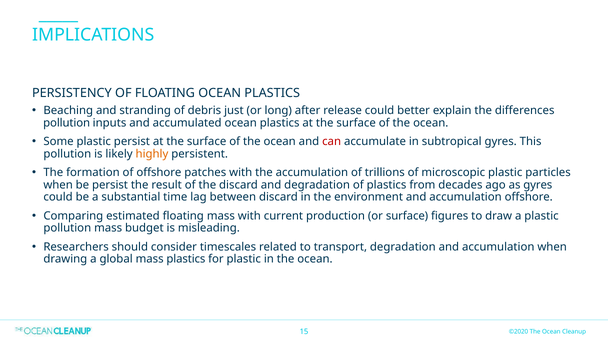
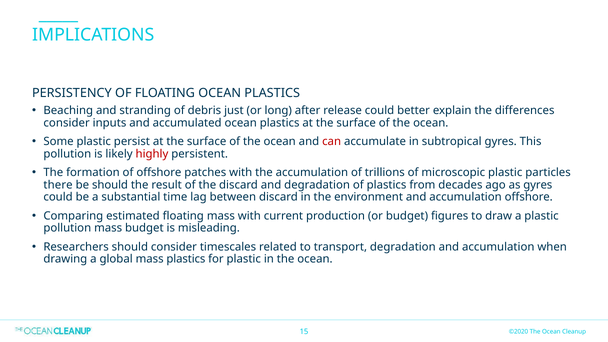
pollution at (67, 123): pollution -> consider
highly colour: orange -> red
when at (58, 185): when -> there
be persist: persist -> should
or surface: surface -> budget
